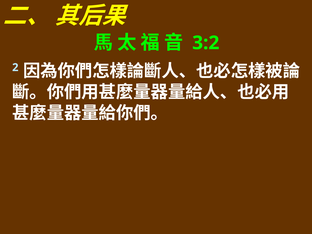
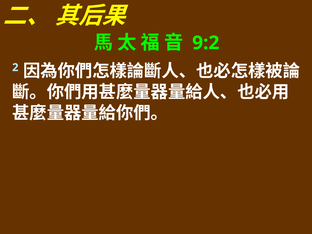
3:2: 3:2 -> 9:2
